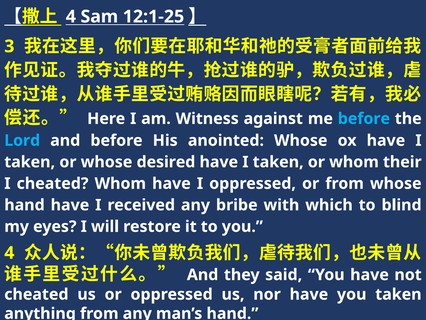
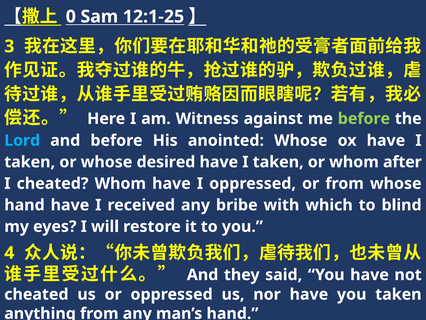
4 at (71, 17): 4 -> 0
before at (364, 118) colour: light blue -> light green
their: their -> after
